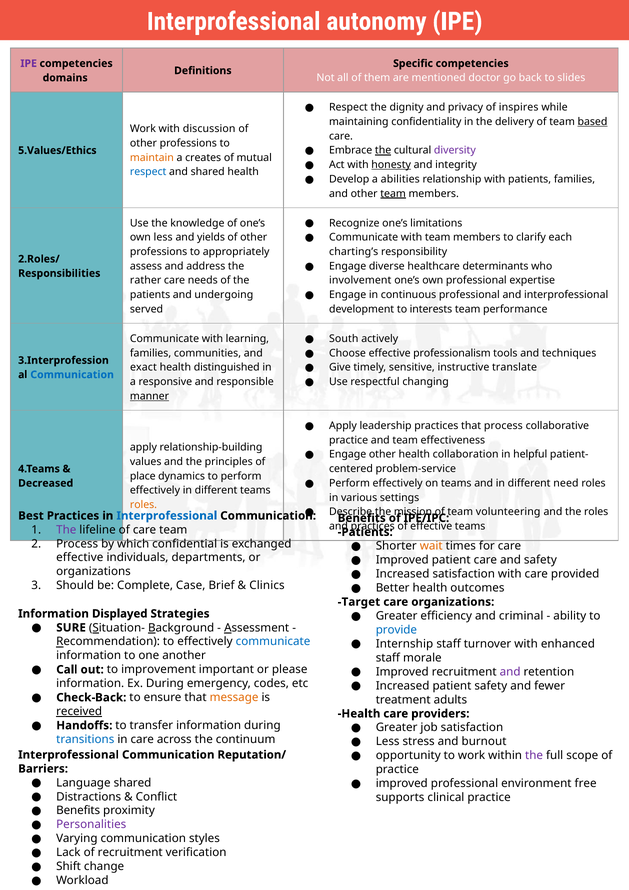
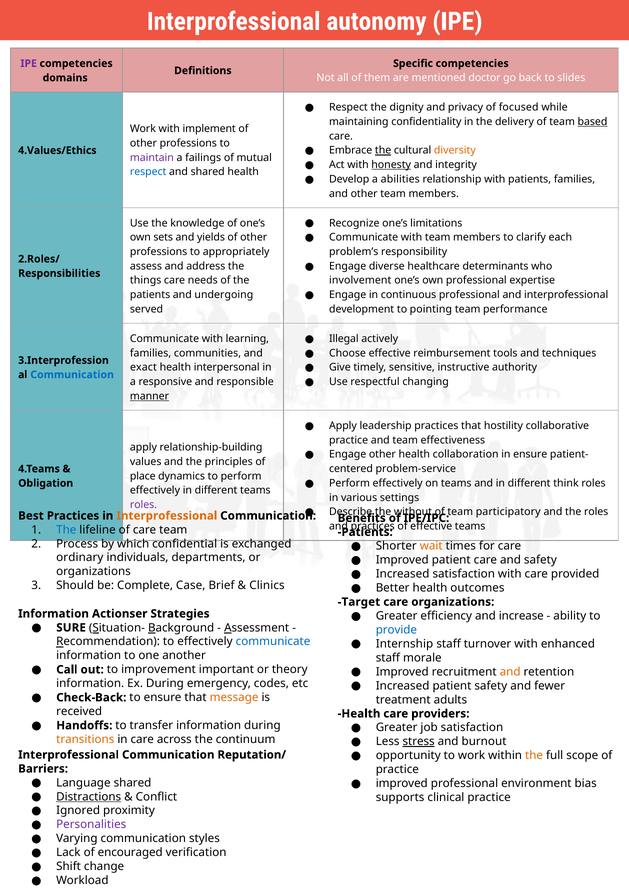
inspires: inspires -> focused
discussion: discussion -> implement
diversity colour: purple -> orange
5.Values/Ethics: 5.Values/Ethics -> 4.Values/Ethics
maintain colour: orange -> purple
creates: creates -> failings
team at (393, 193) underline: present -> none
own less: less -> sets
charting’s: charting’s -> problem’s
rather: rather -> things
interests: interests -> pointing
South: South -> Illegal
professionalism: professionalism -> reimbursement
translate: translate -> authority
distinguished: distinguished -> interpersonal
that process: process -> hostility
in helpful: helpful -> ensure
need: need -> think
Decreased: Decreased -> Obligation
roles at (143, 504) colour: orange -> purple
mission: mission -> without
volunteering: volunteering -> participatory
Interprofessional at (167, 515) colour: blue -> orange
The at (66, 529) colour: purple -> blue
effective at (80, 557): effective -> ordinary
criminal: criminal -> increase
Displayed: Displayed -> Actionser
please: please -> theory
and at (510, 671) colour: purple -> orange
received underline: present -> none
transitions colour: blue -> orange
stress underline: none -> present
the at (534, 755) colour: purple -> orange
free: free -> bias
Distractions underline: none -> present
Benefits at (78, 810): Benefits -> Ignored
of recruitment: recruitment -> encouraged
